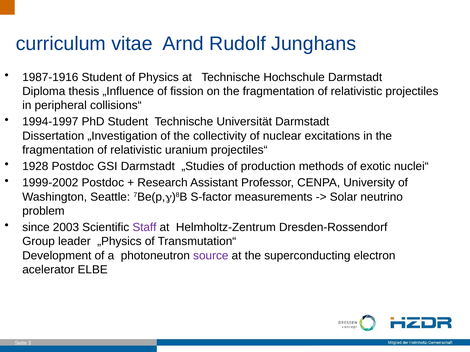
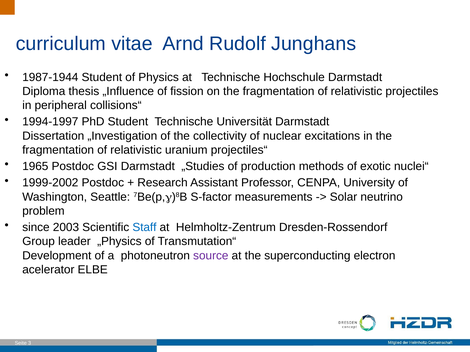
1987-1916: 1987-1916 -> 1987-1944
1928: 1928 -> 1965
Staff colour: purple -> blue
